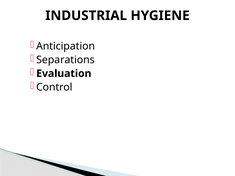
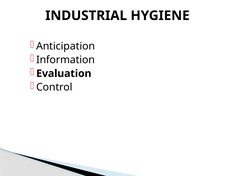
Separations: Separations -> Information
